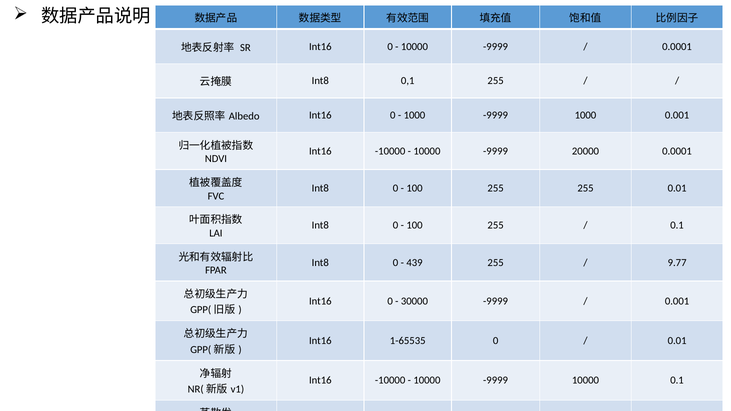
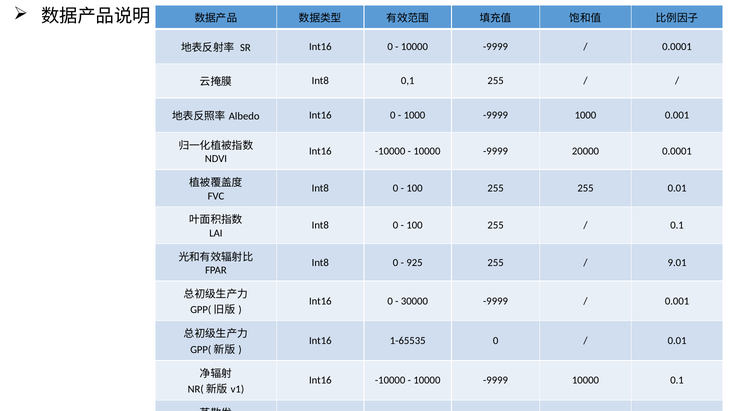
439: 439 -> 925
9.77: 9.77 -> 9.01
